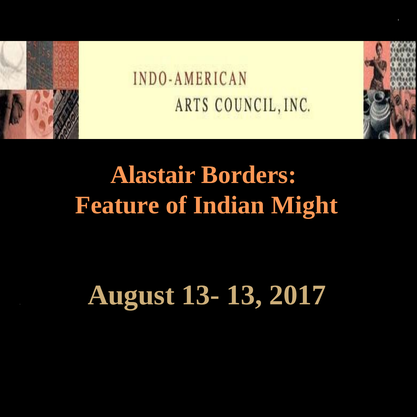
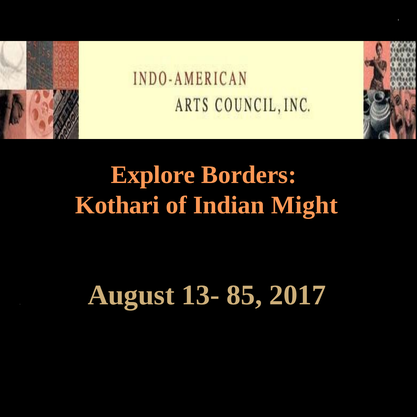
Alastair: Alastair -> Explore
Feature: Feature -> Kothari
13: 13 -> 85
